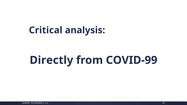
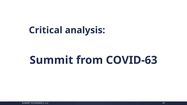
Directly at (51, 60): Directly -> Summit
COVID-99: COVID-99 -> COVID-63
